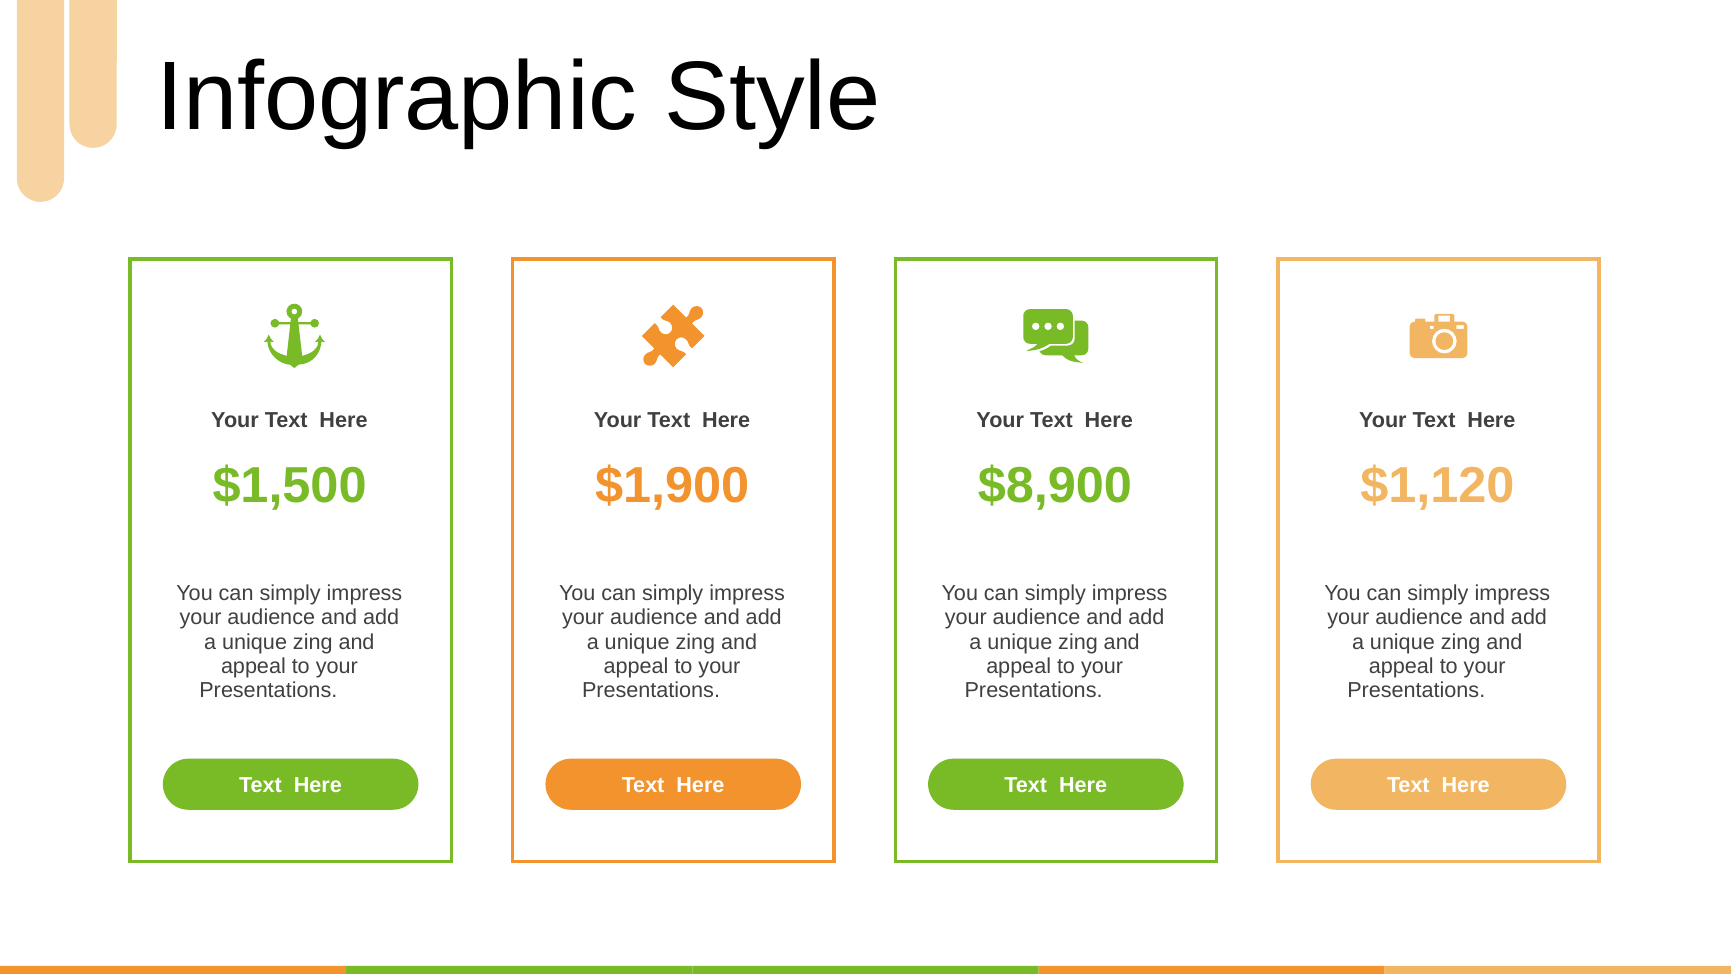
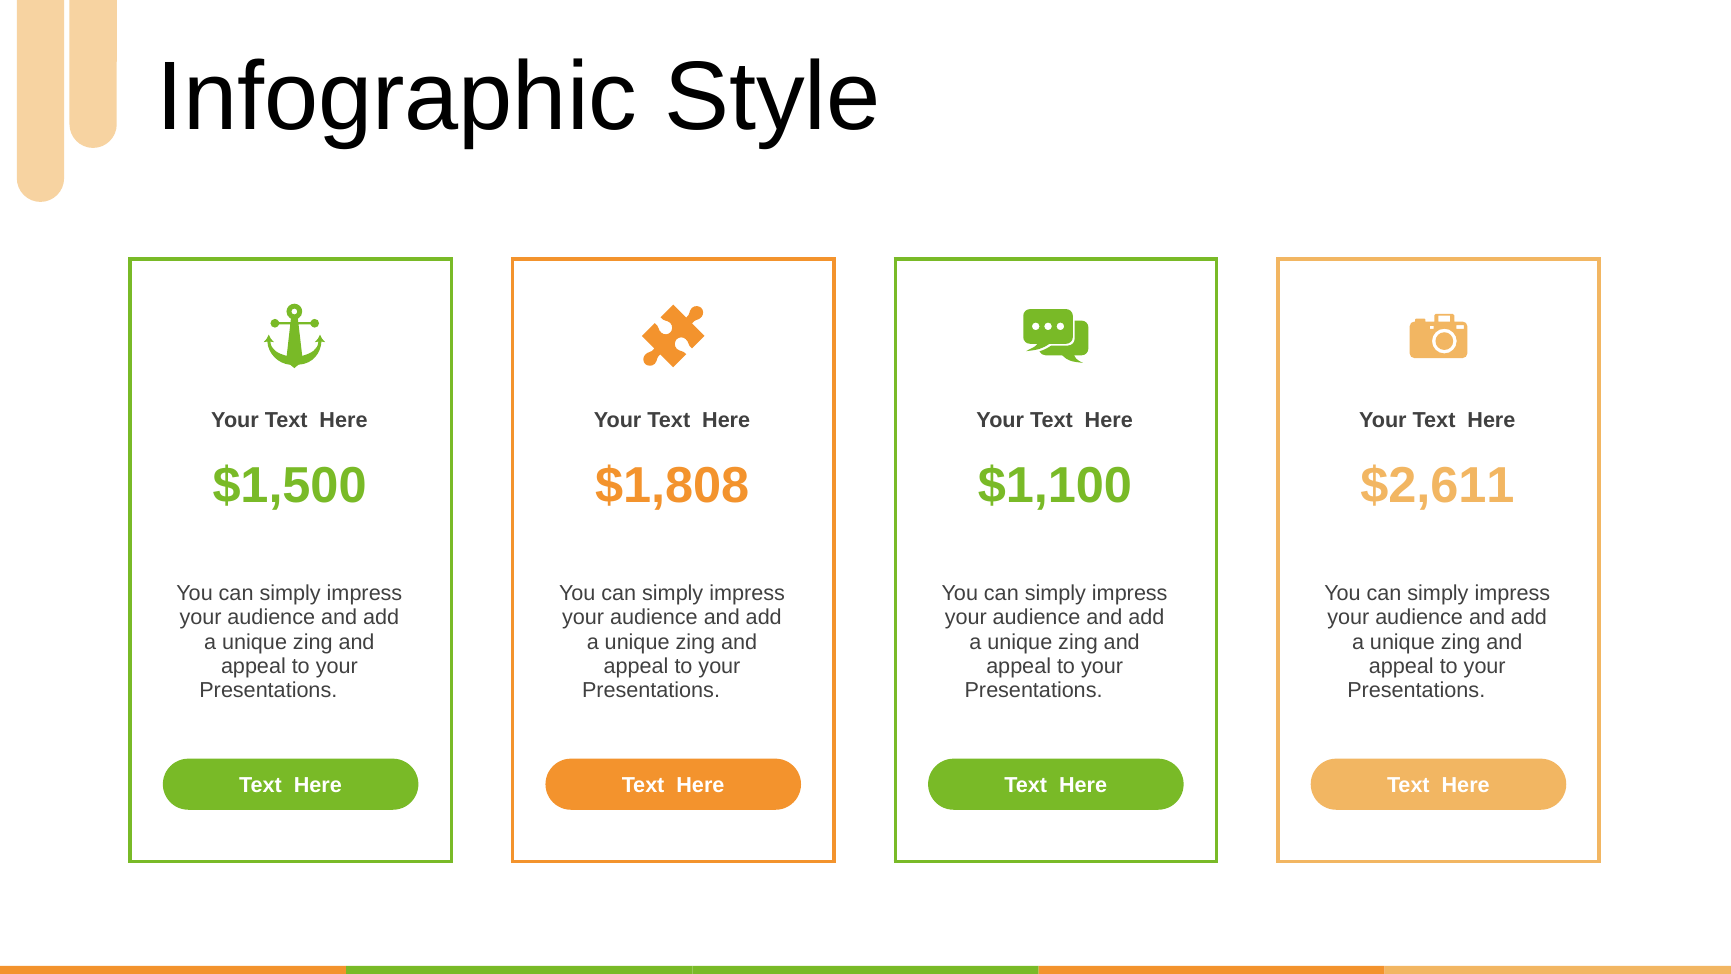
$1,900: $1,900 -> $1,808
$8,900: $8,900 -> $1,100
$1,120: $1,120 -> $2,611
